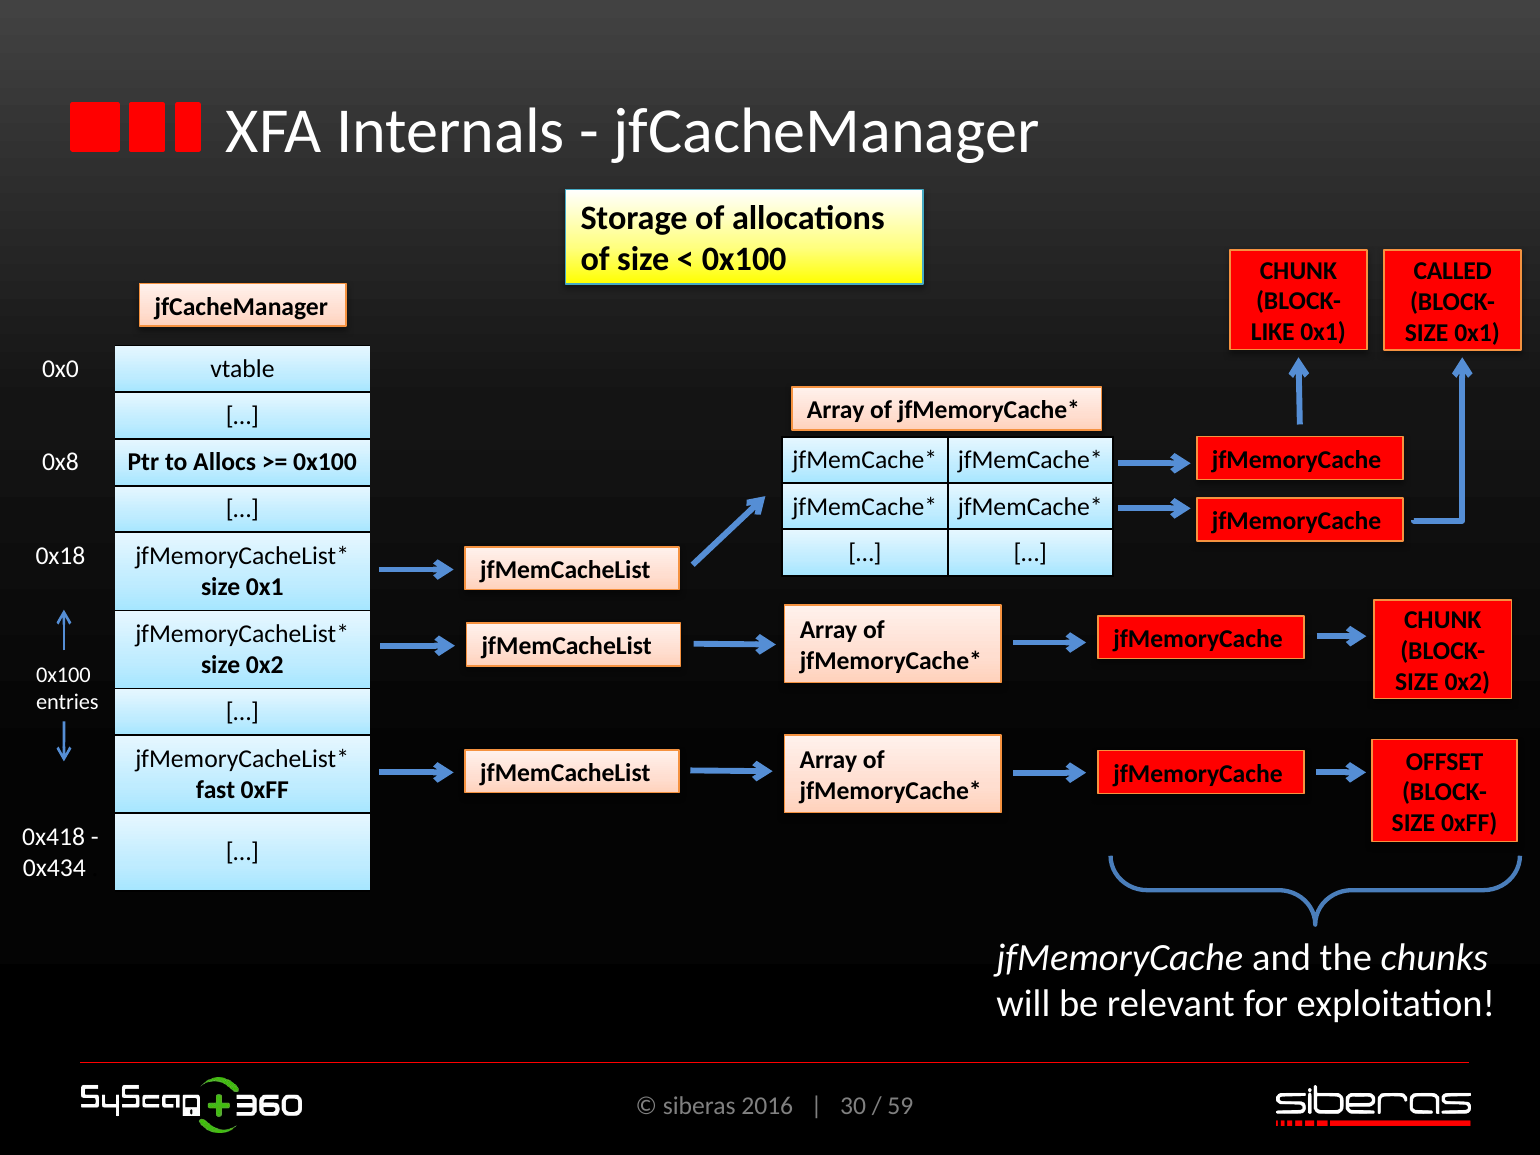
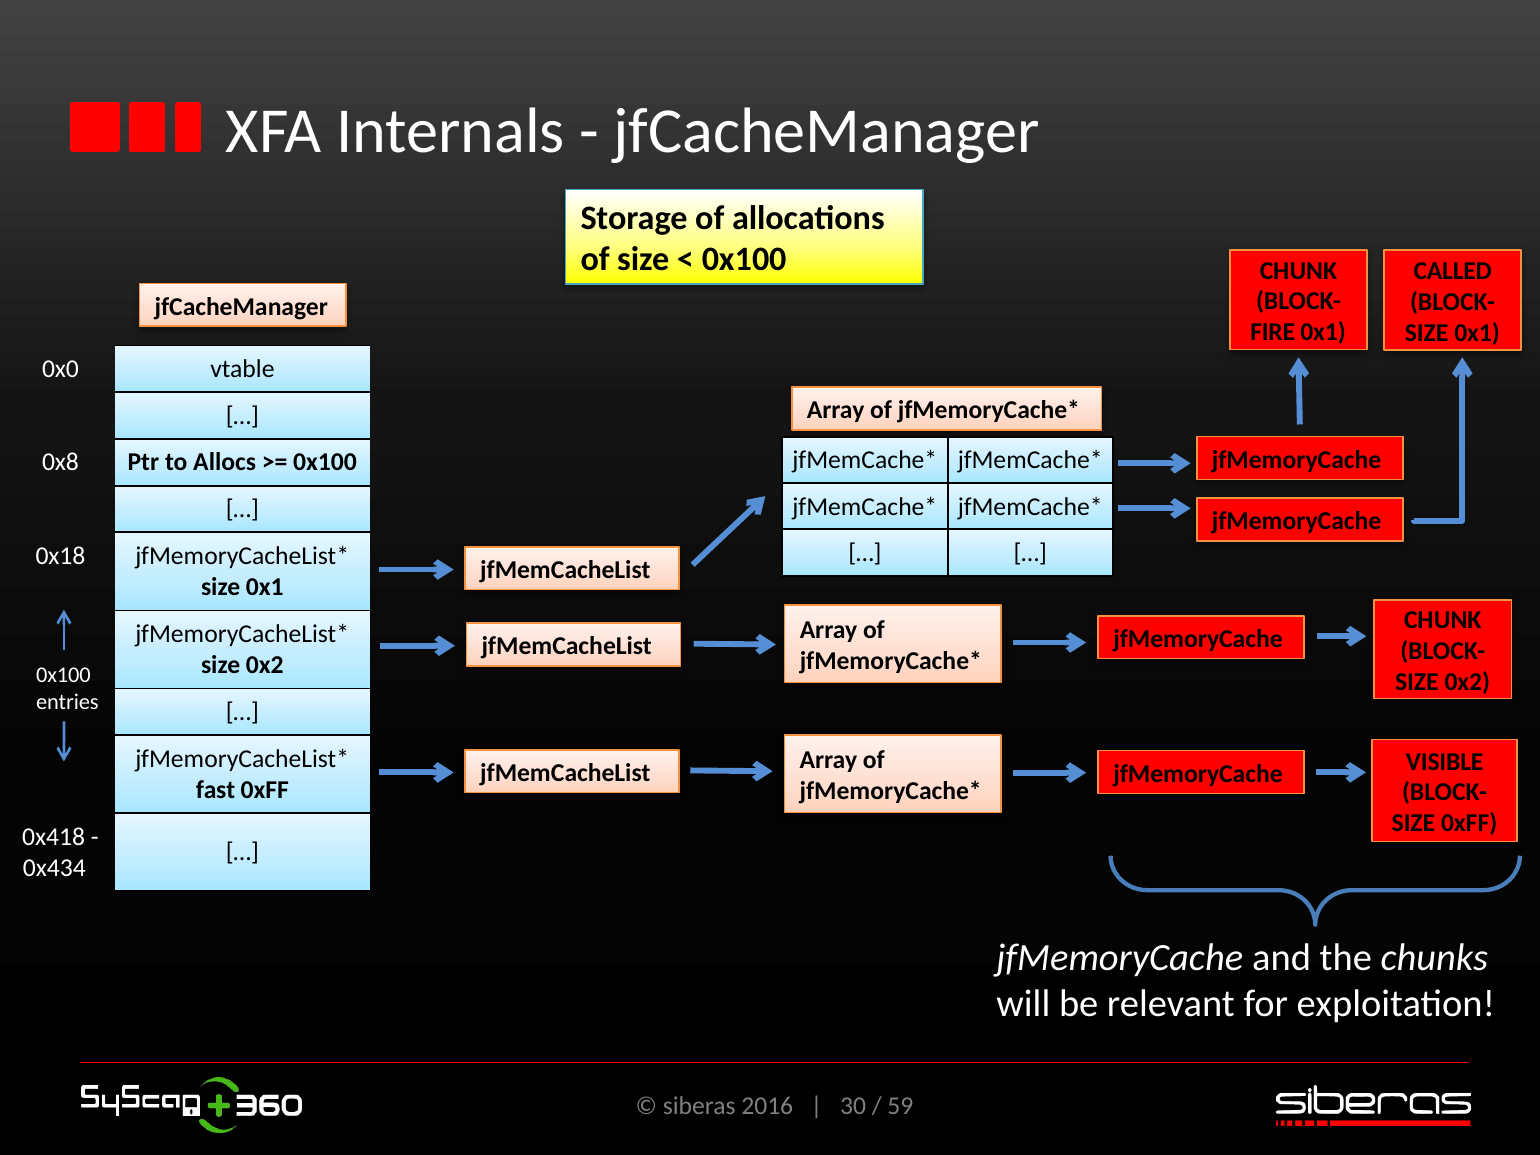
LIKE: LIKE -> FIRE
OFFSET: OFFSET -> VISIBLE
